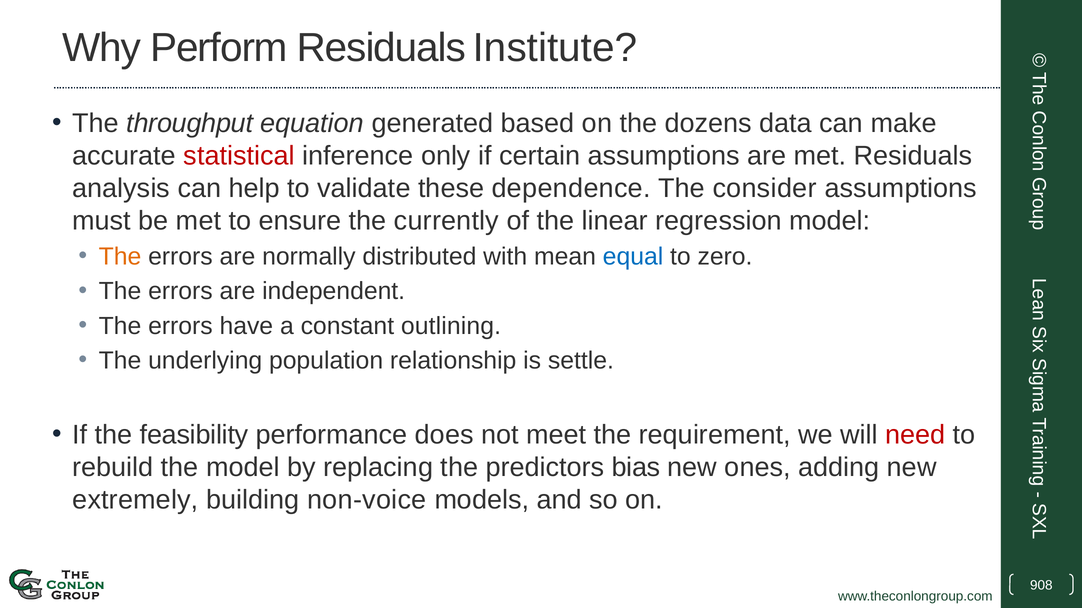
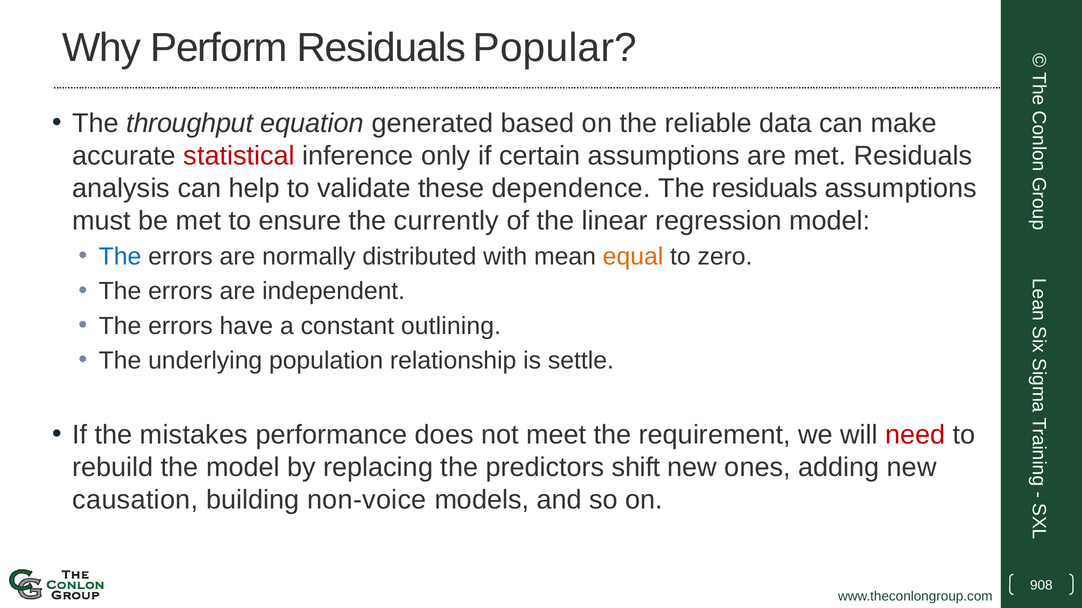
Institute: Institute -> Popular
dozens: dozens -> reliable
The consider: consider -> residuals
The at (120, 257) colour: orange -> blue
equal colour: blue -> orange
feasibility: feasibility -> mistakes
bias: bias -> shift
extremely: extremely -> causation
